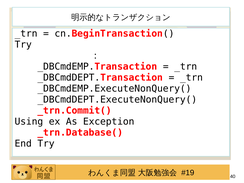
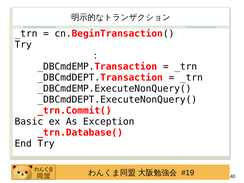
Using: Using -> Basic
